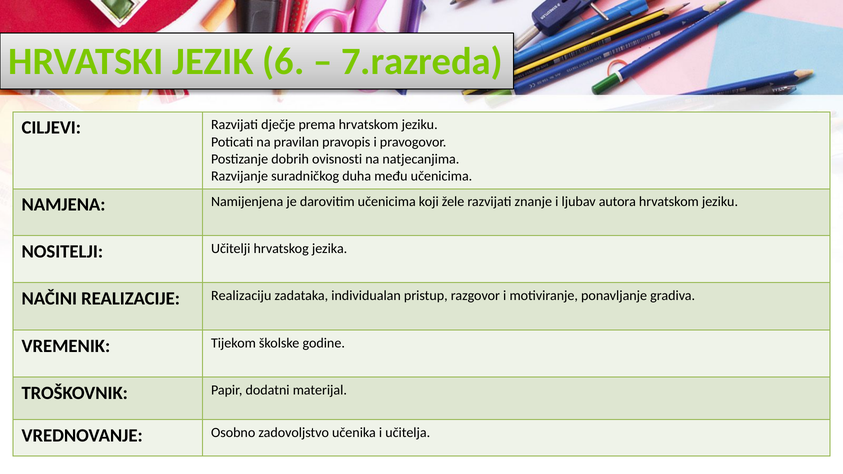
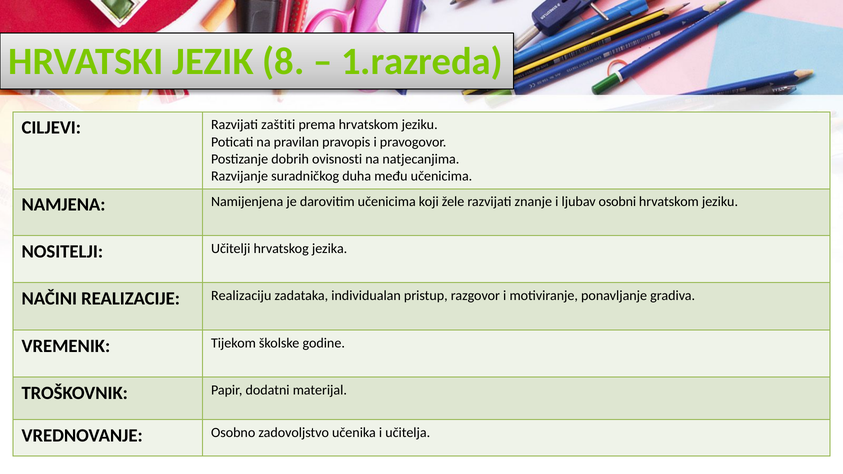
6: 6 -> 8
7.razreda: 7.razreda -> 1.razreda
dječje: dječje -> zaštiti
autora: autora -> osobni
